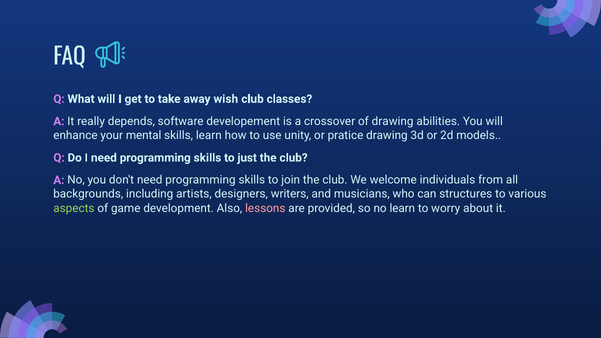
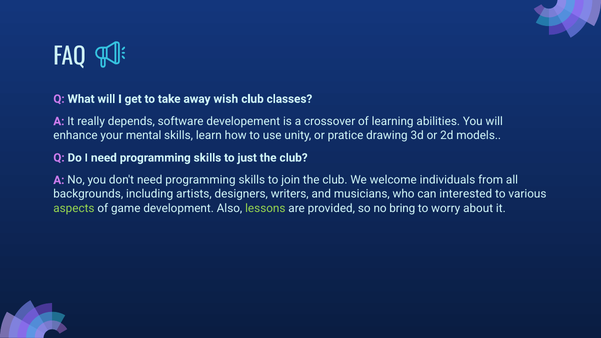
of drawing: drawing -> learning
structures: structures -> interested
lessons colour: pink -> light green
no learn: learn -> bring
